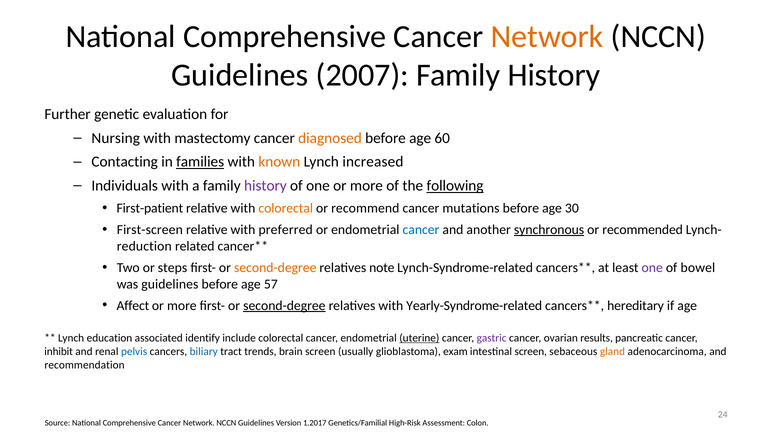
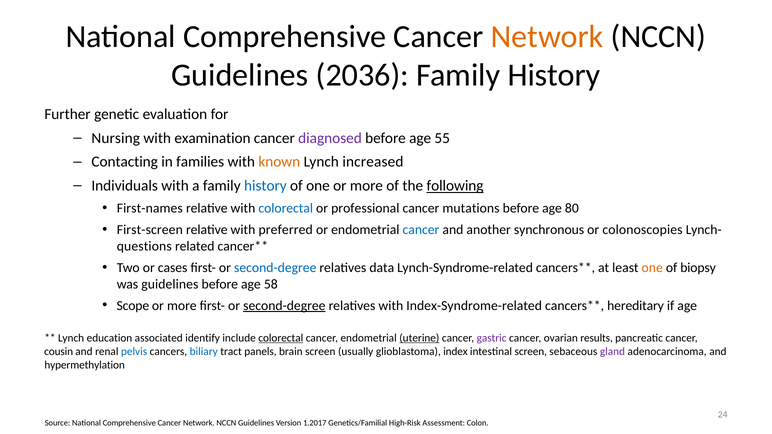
2007: 2007 -> 2036
mastectomy: mastectomy -> examination
diagnosed colour: orange -> purple
60: 60 -> 55
families underline: present -> none
history at (265, 186) colour: purple -> blue
First-patient: First-patient -> First-names
colorectal at (286, 208) colour: orange -> blue
recommend: recommend -> professional
30: 30 -> 80
synchronous underline: present -> none
recommended: recommended -> colonoscopies
reduction: reduction -> questions
steps: steps -> cases
second-degree at (275, 268) colour: orange -> blue
note: note -> data
one at (652, 268) colour: purple -> orange
bowel: bowel -> biopsy
57: 57 -> 58
Affect: Affect -> Scope
Yearly-Syndrome-related: Yearly-Syndrome-related -> Index-Syndrome-related
colorectal at (281, 338) underline: none -> present
inhibit: inhibit -> cousin
trends: trends -> panels
exam: exam -> index
gland colour: orange -> purple
recommendation: recommendation -> hypermethylation
